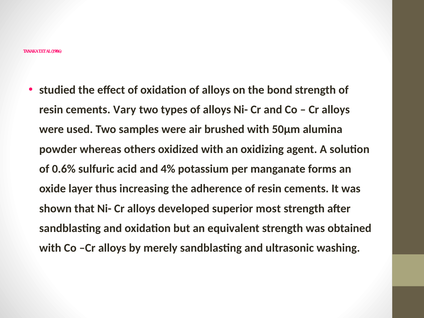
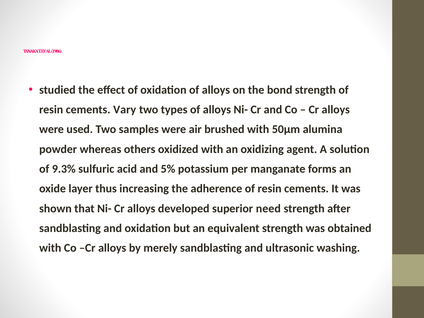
0.6%: 0.6% -> 9.3%
4%: 4% -> 5%
most: most -> need
